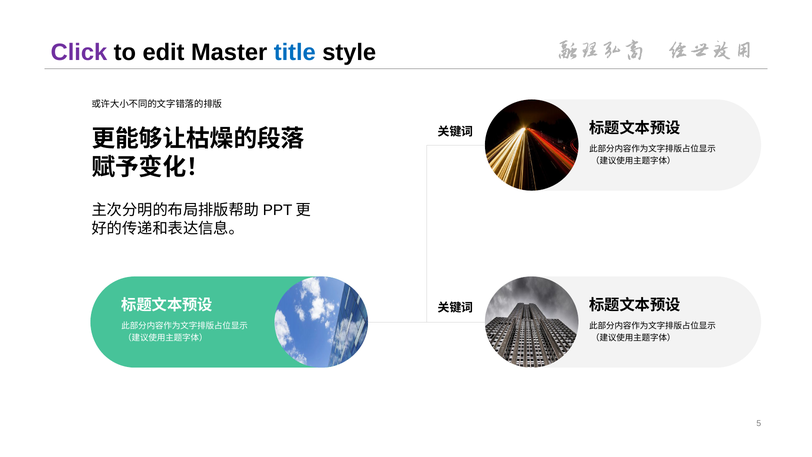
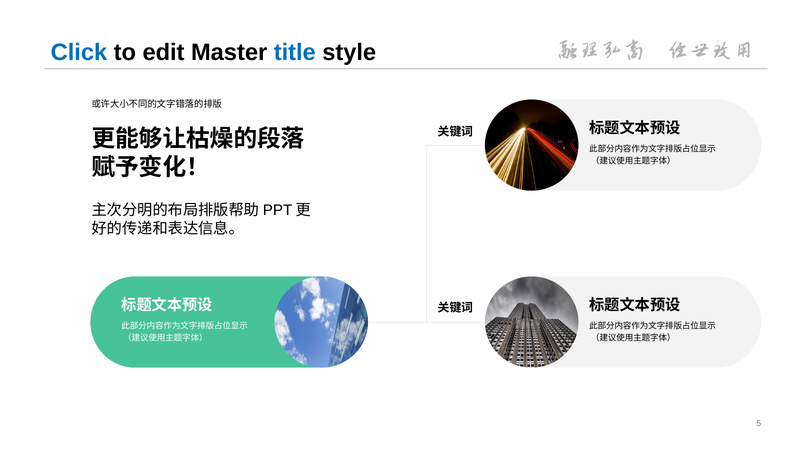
Click colour: purple -> blue
